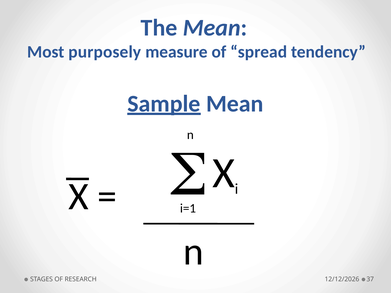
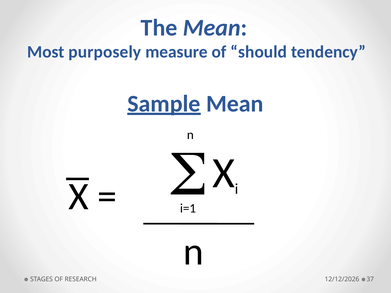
spread: spread -> should
